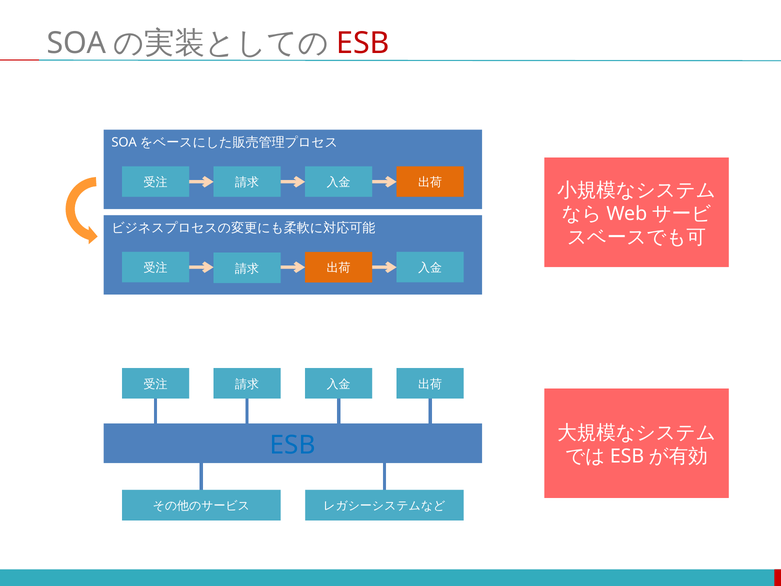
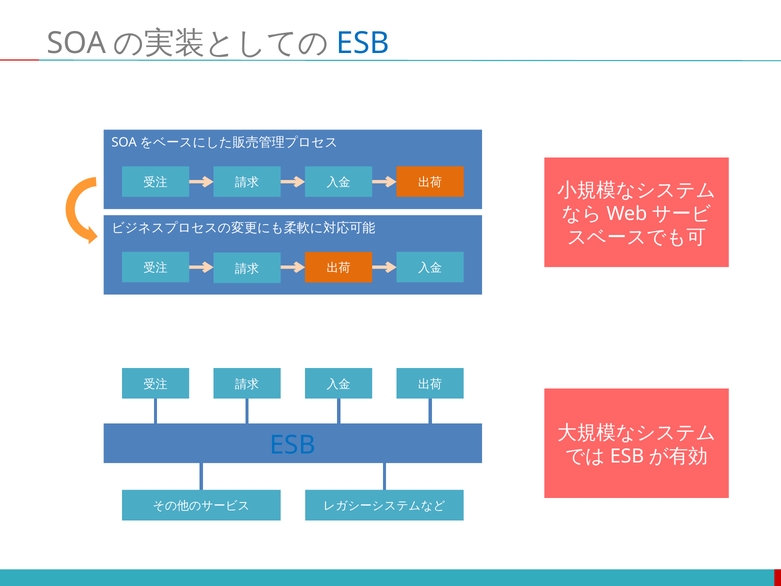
ESB at (363, 43) colour: red -> blue
